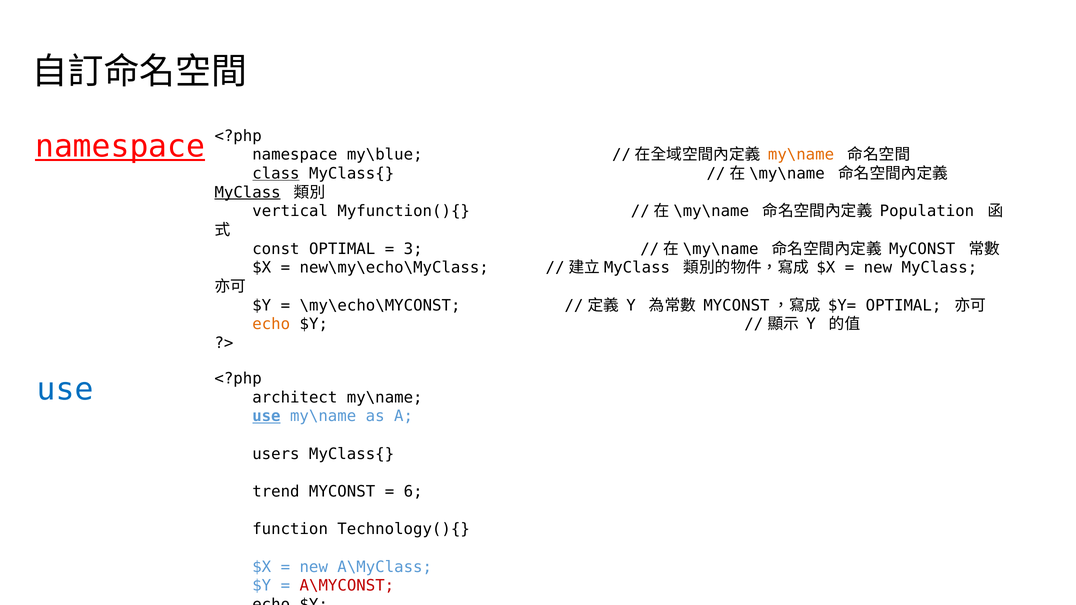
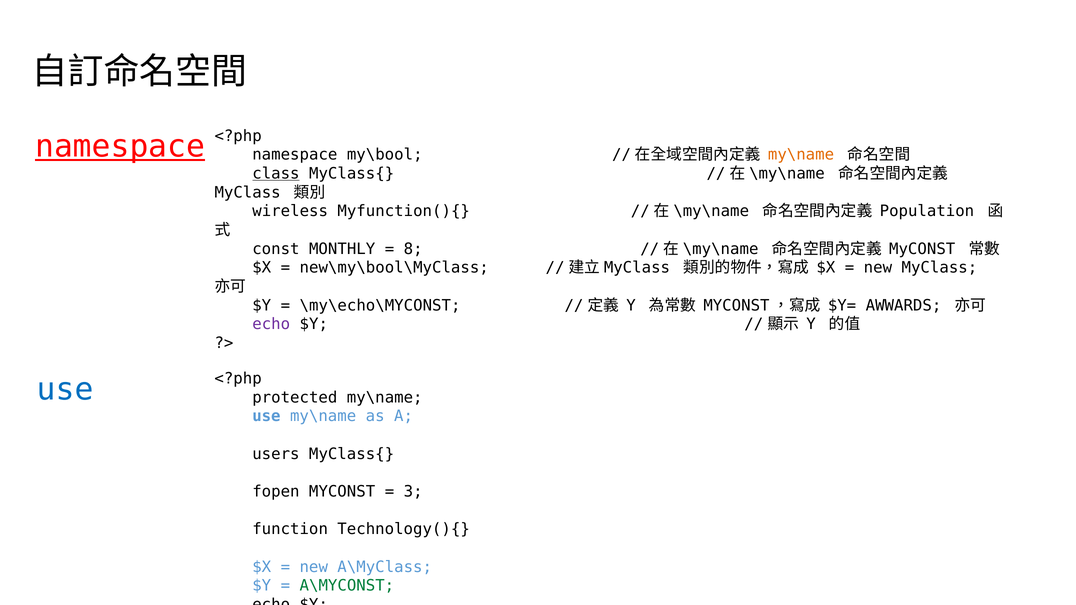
my\blue: my\blue -> my\bool
MyClass at (248, 192) underline: present -> none
vertical: vertical -> wireless
const OPTIMAL: OPTIMAL -> MONTHLY
3: 3 -> 8
new\my\echo\MyClass: new\my\echo\MyClass -> new\my\bool\MyClass
$Y= OPTIMAL: OPTIMAL -> AWWARDS
echo at (271, 324) colour: orange -> purple
architect: architect -> protected
use at (266, 416) underline: present -> none
trend: trend -> fopen
6: 6 -> 3
A\MYCONST colour: red -> green
